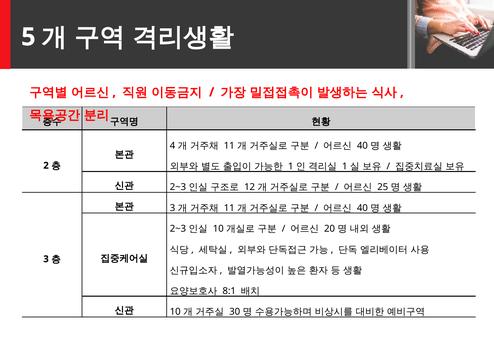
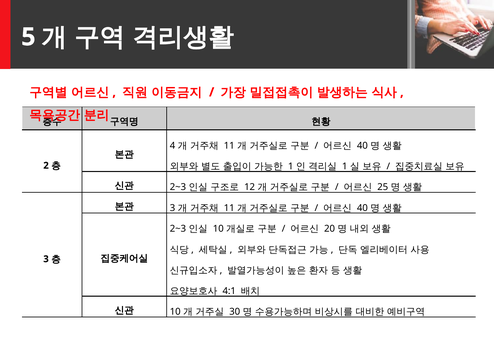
8:1: 8:1 -> 4:1
